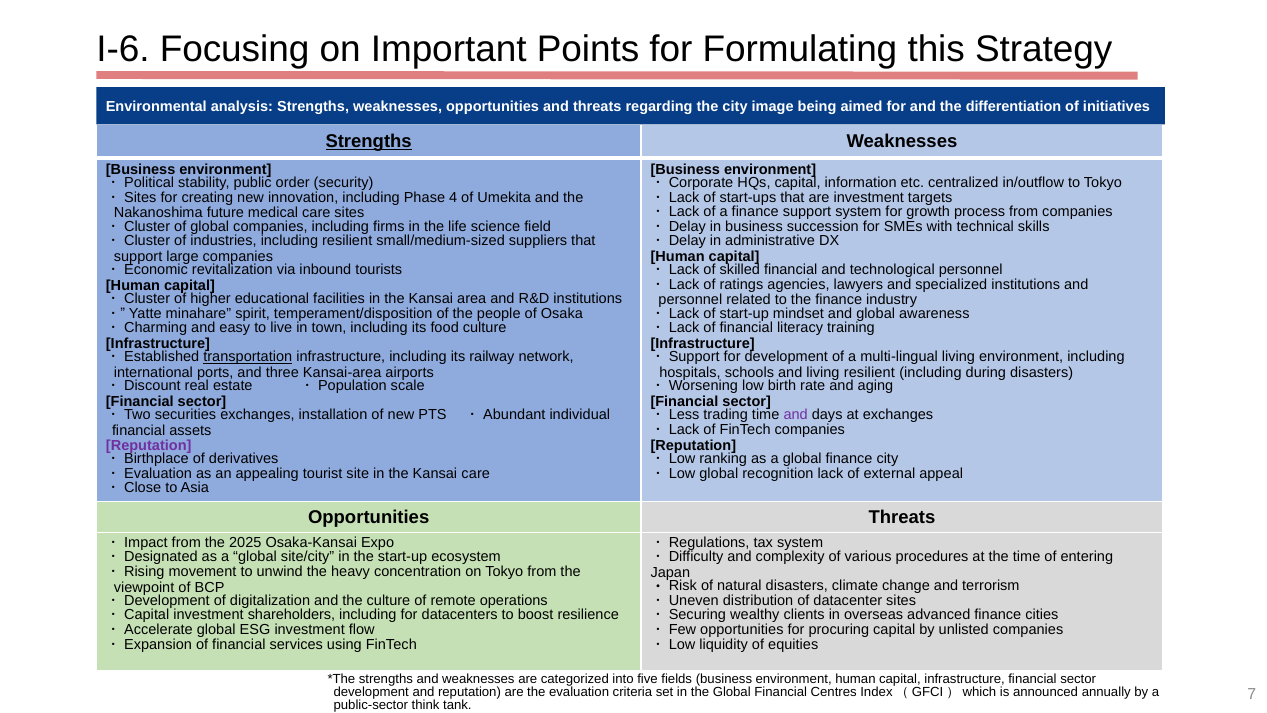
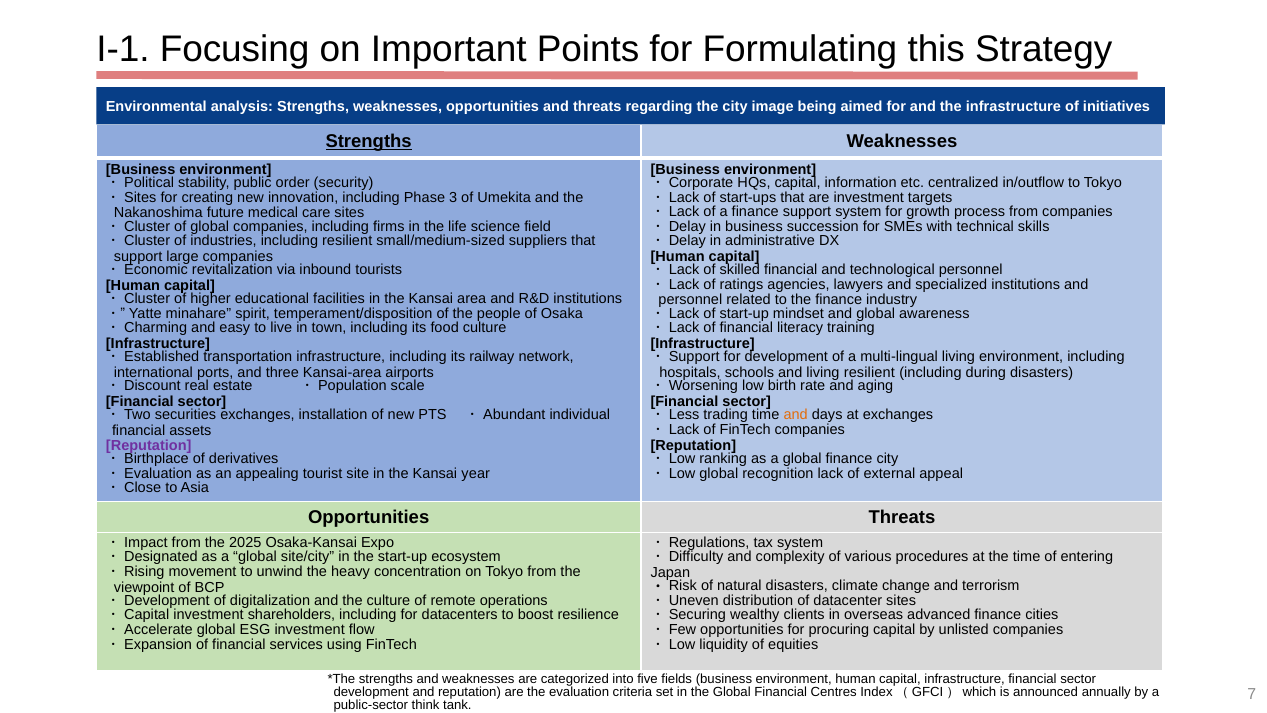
I-6: I-6 -> I-1
the differentiation: differentiation -> infrastructure
4: 4 -> 3
transportation underline: present -> none
and at (796, 415) colour: purple -> orange
Kansai care: care -> year
